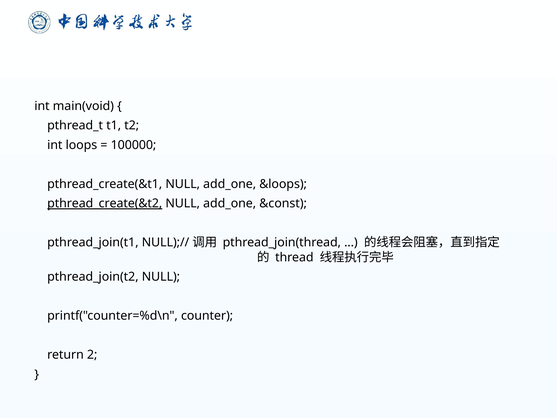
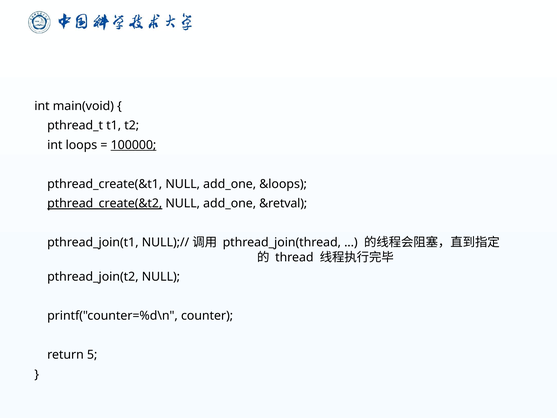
100000 underline: none -> present
&const: &const -> &retval
2: 2 -> 5
